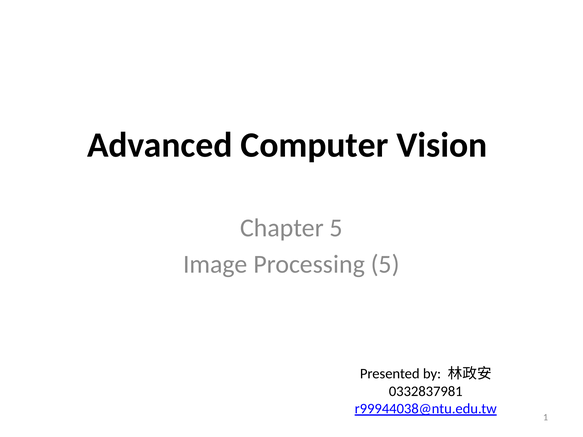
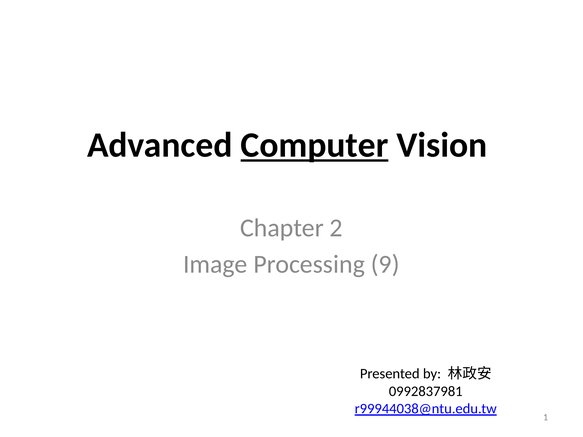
Computer underline: none -> present
Chapter 5: 5 -> 2
Processing 5: 5 -> 9
0332837981: 0332837981 -> 0992837981
